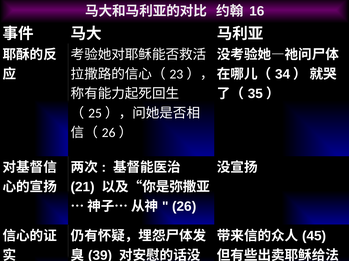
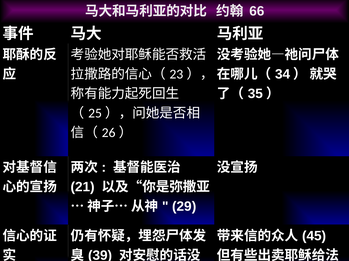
16: 16 -> 66
26: 26 -> 29
